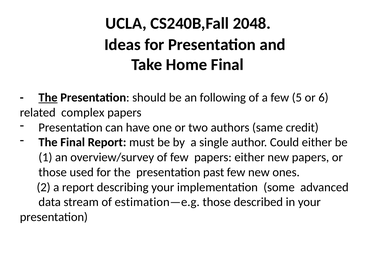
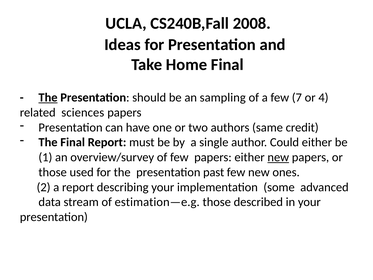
2048: 2048 -> 2008
following: following -> sampling
5: 5 -> 7
6: 6 -> 4
complex: complex -> sciences
new at (278, 157) underline: none -> present
